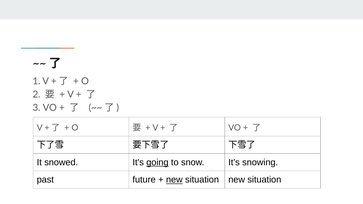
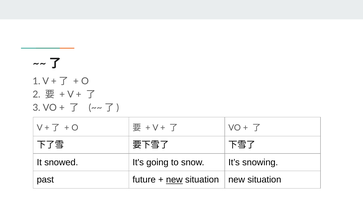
going underline: present -> none
